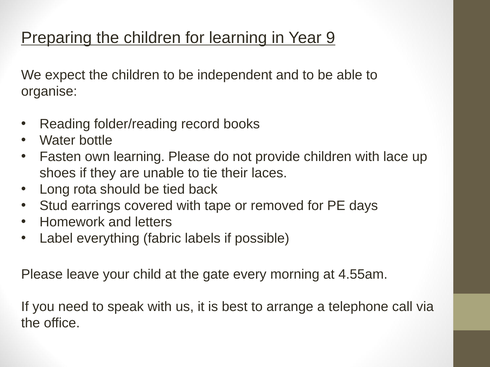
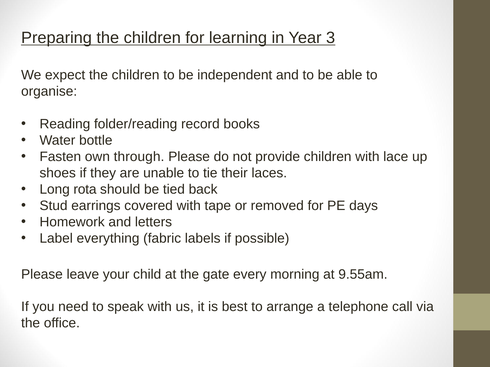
9: 9 -> 3
own learning: learning -> through
4.55am: 4.55am -> 9.55am
